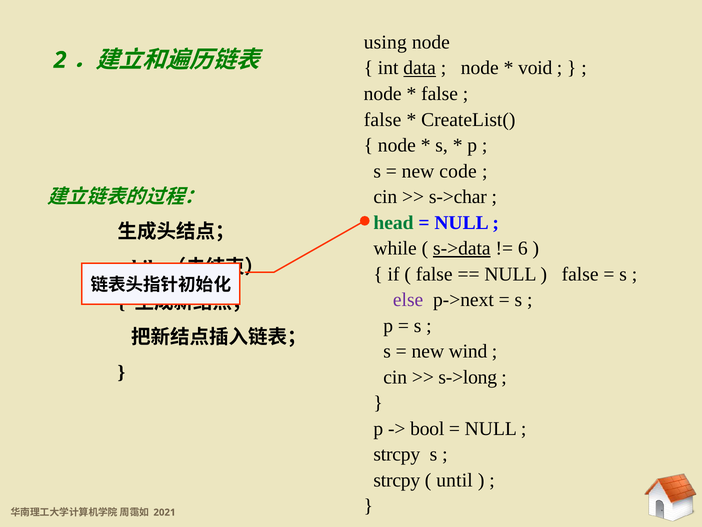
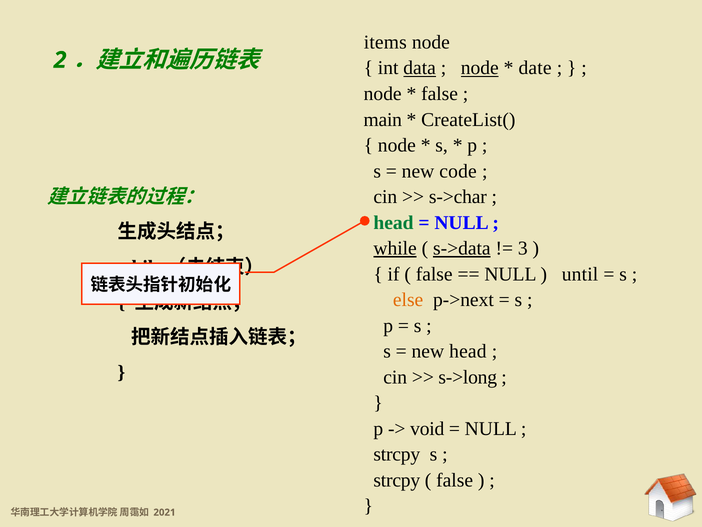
using: using -> items
node at (480, 68) underline: none -> present
void: void -> date
false at (383, 119): false -> main
while underline: none -> present
6: 6 -> 3
false at (580, 274): false -> until
else colour: purple -> orange
new wind: wind -> head
bool: bool -> void
until at (455, 480): until -> false
